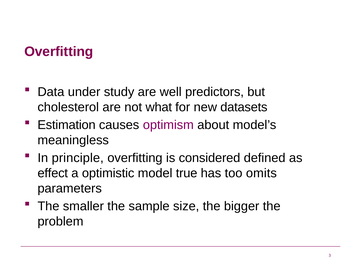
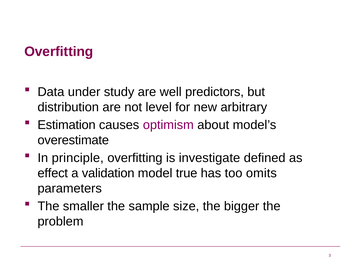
cholesterol: cholesterol -> distribution
what: what -> level
datasets: datasets -> arbitrary
meaningless: meaningless -> overestimate
considered: considered -> investigate
optimistic: optimistic -> validation
